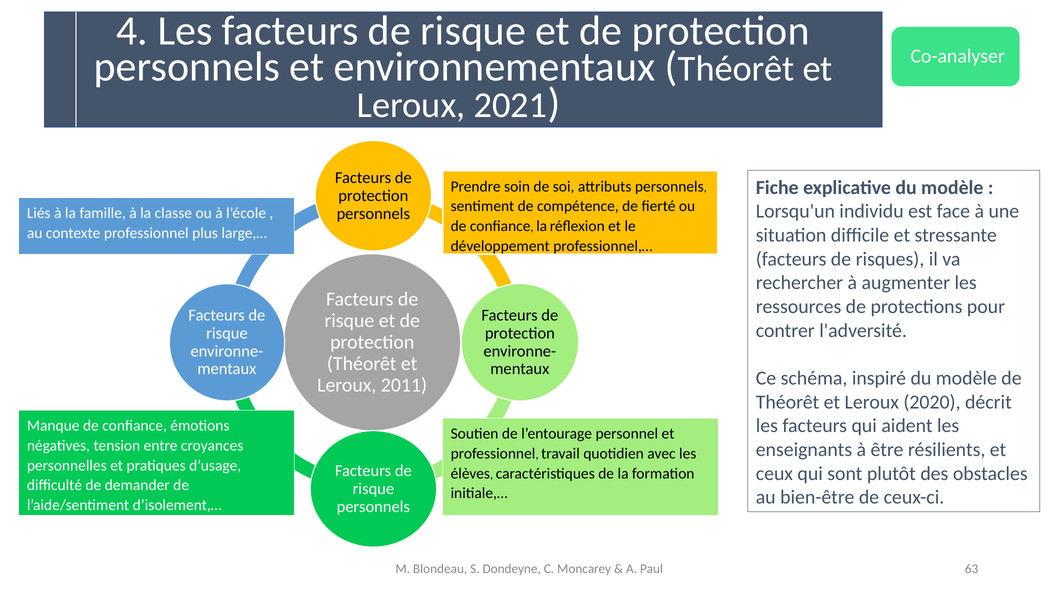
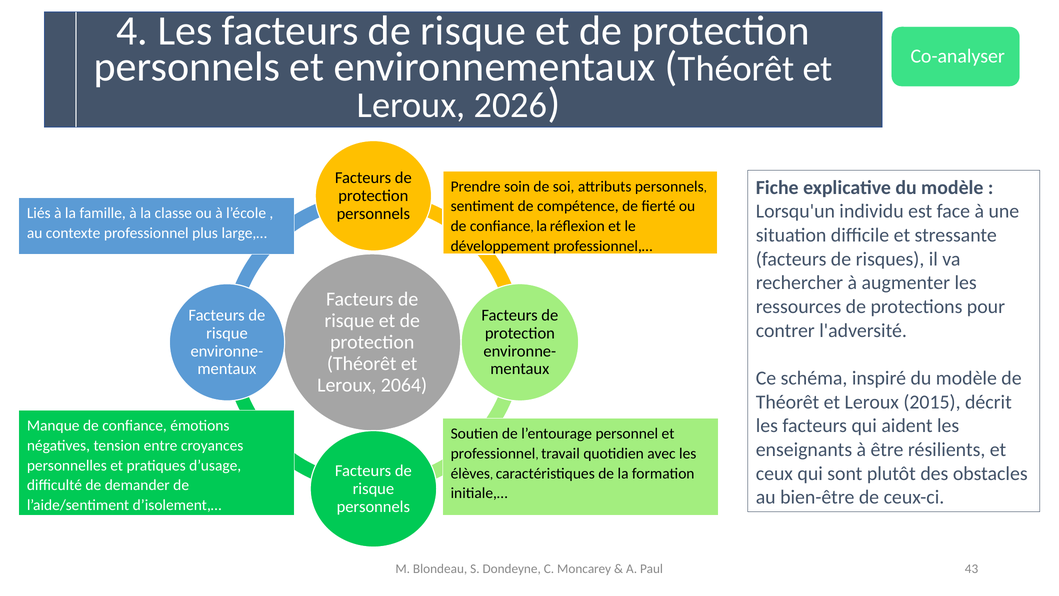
2021: 2021 -> 2026
2011: 2011 -> 2064
2020: 2020 -> 2015
63: 63 -> 43
